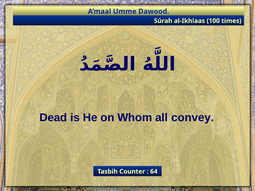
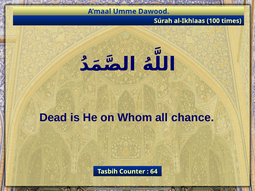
convey: convey -> chance
